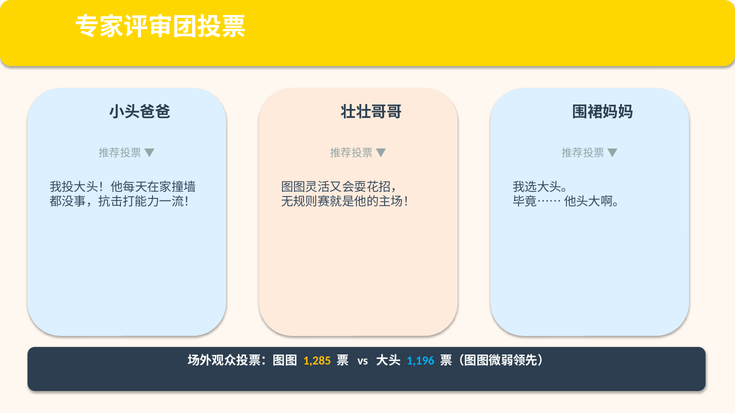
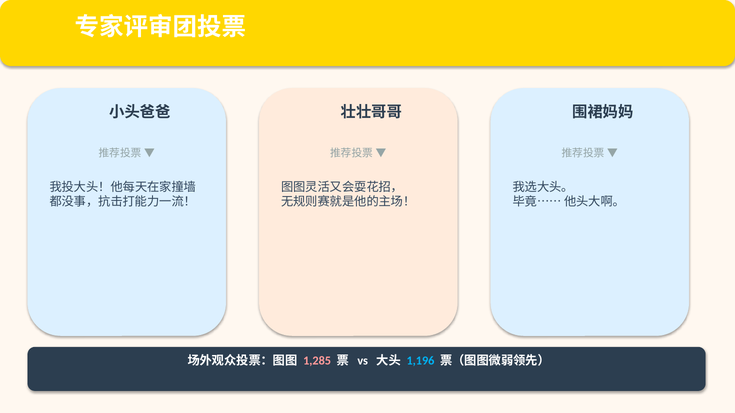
1,285 colour: yellow -> pink
